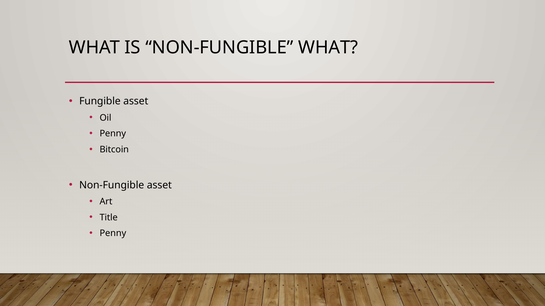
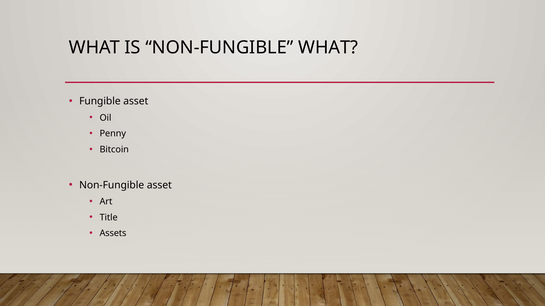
Penny at (113, 234): Penny -> Assets
